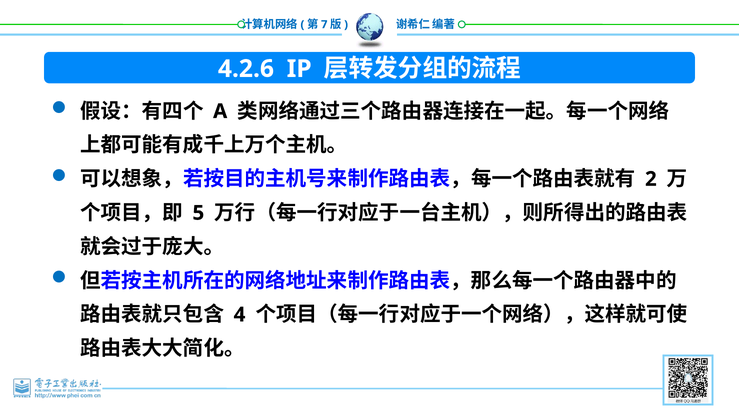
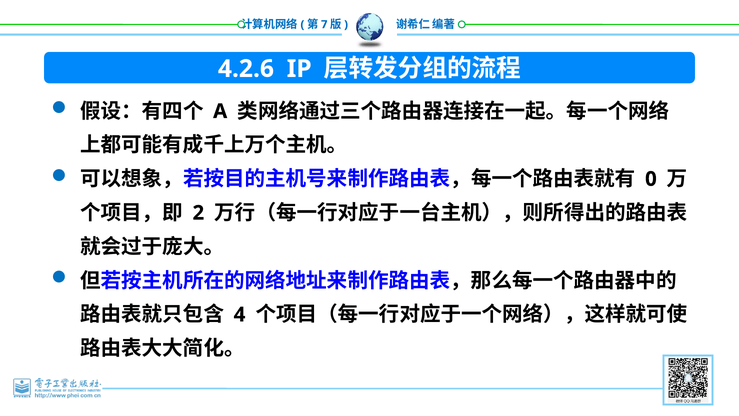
2: 2 -> 0
5: 5 -> 2
